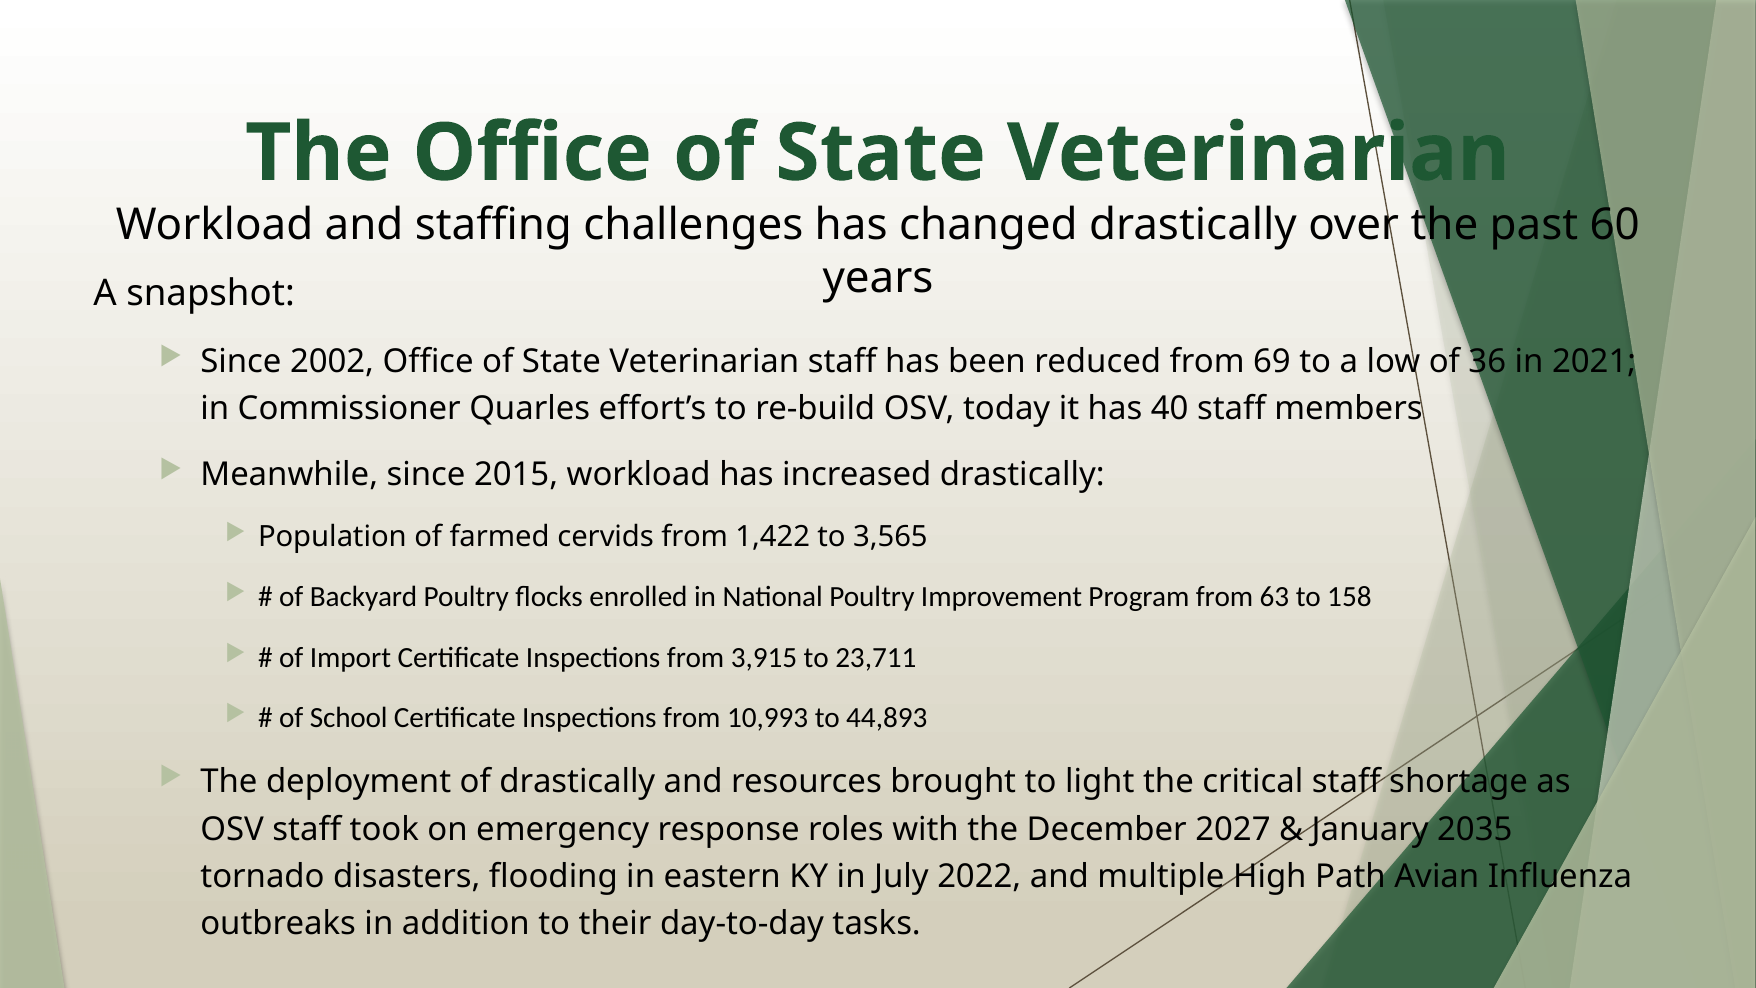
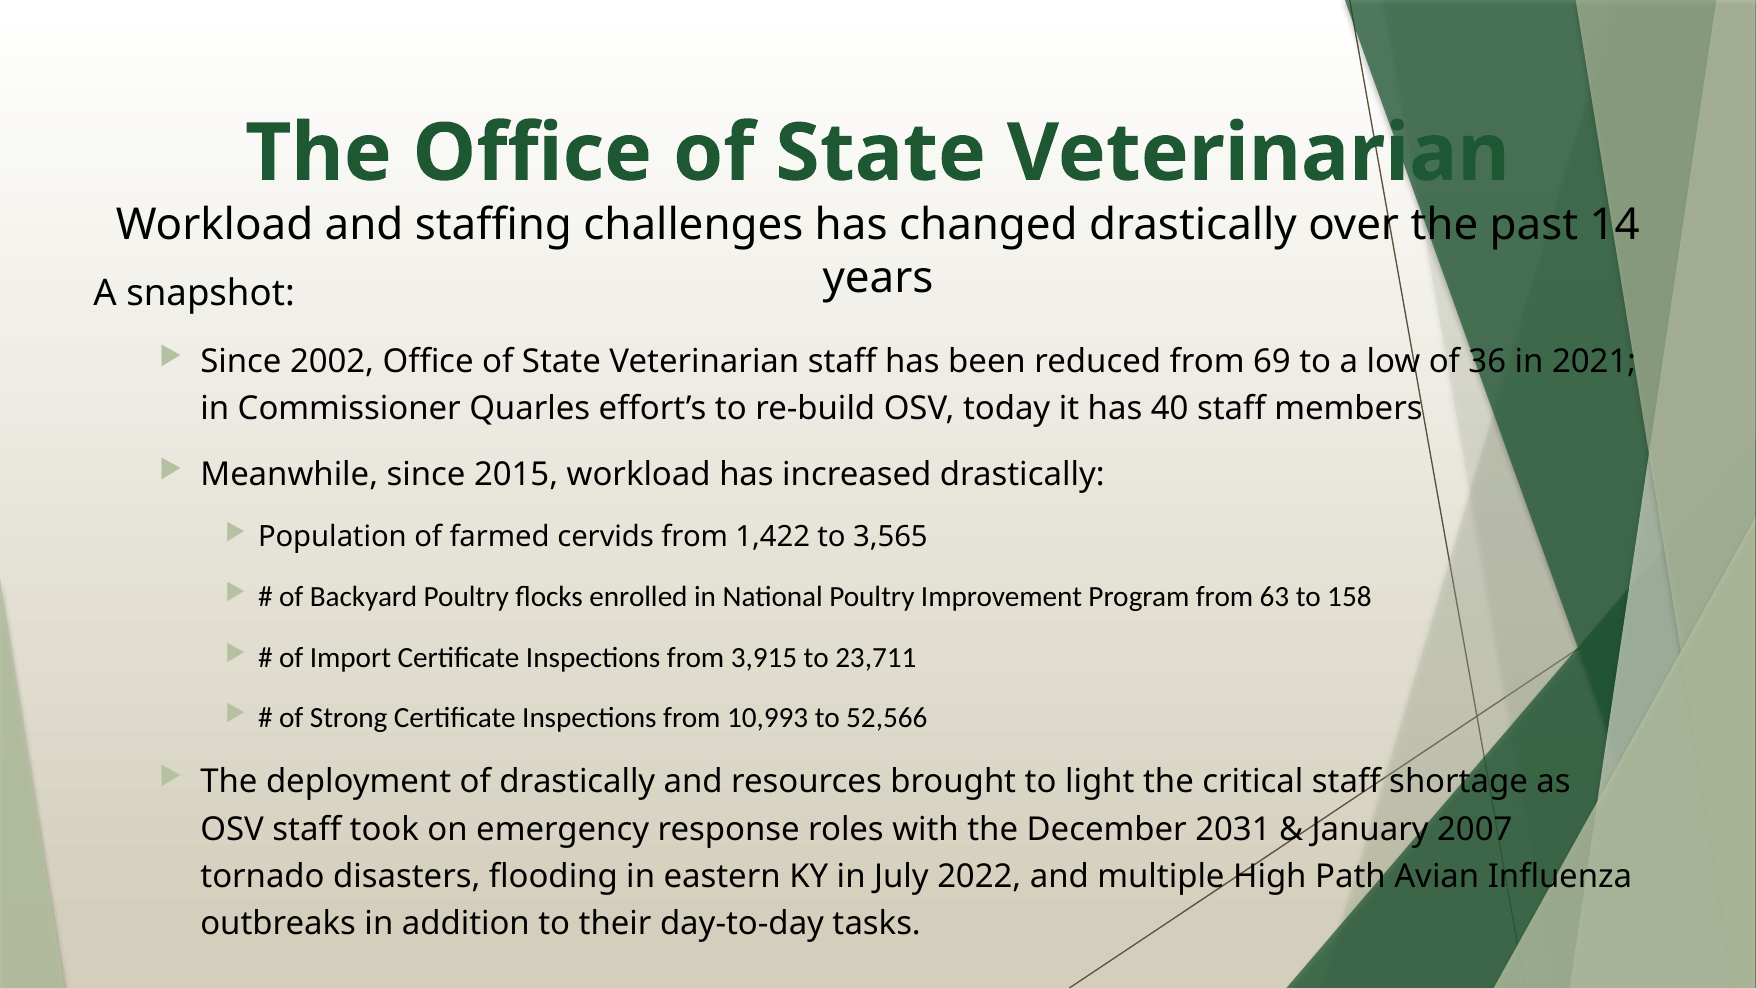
60: 60 -> 14
School: School -> Strong
44,893: 44,893 -> 52,566
2027: 2027 -> 2031
2035: 2035 -> 2007
